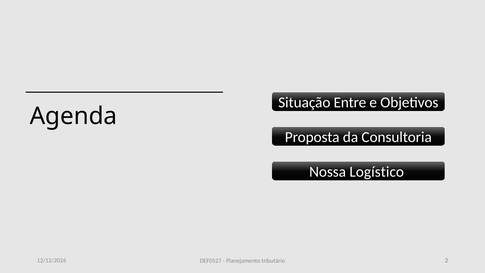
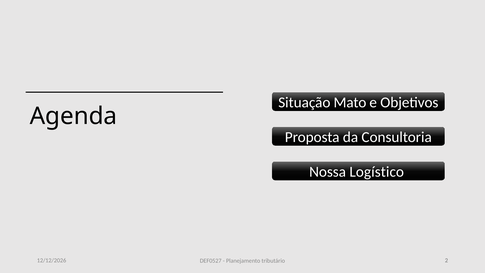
Entre: Entre -> Mato
